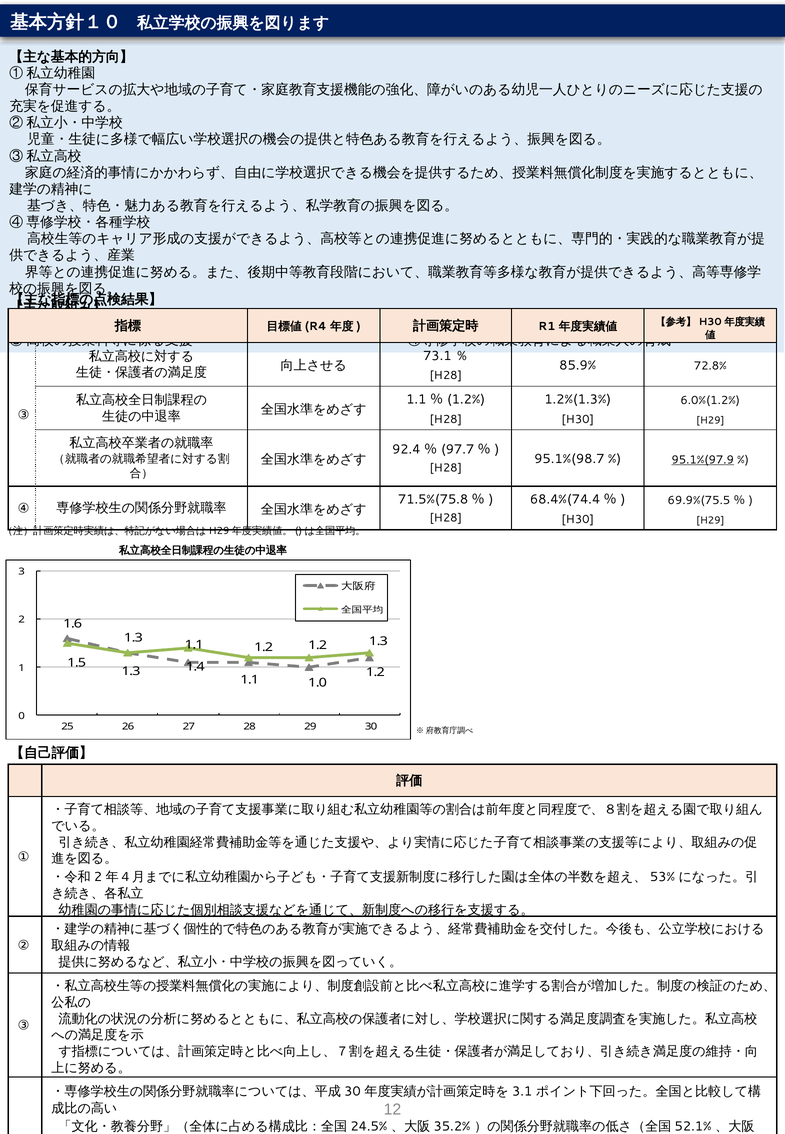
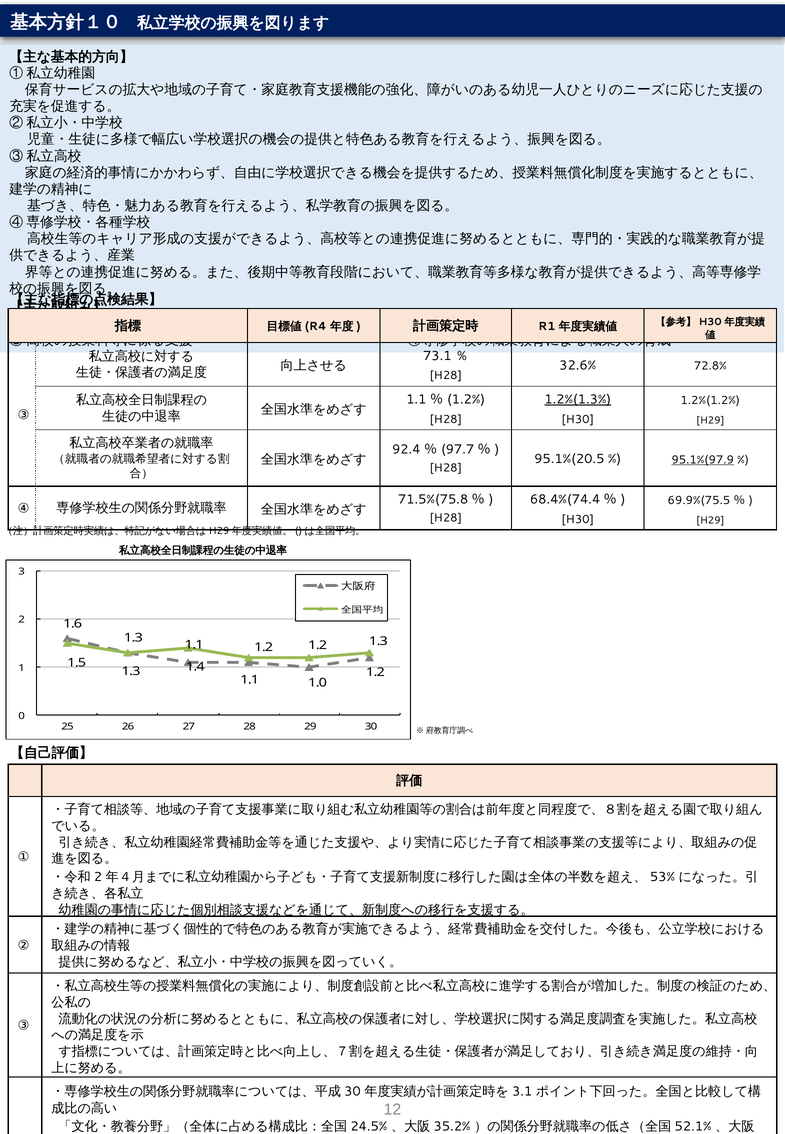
85.9%: 85.9% -> 32.6%
1.2%(1.3% underline: none -> present
6.0%(1.2%: 6.0%(1.2% -> 1.2%(1.2%
95.1%(98.7: 95.1%(98.7 -> 95.1%(20.5
